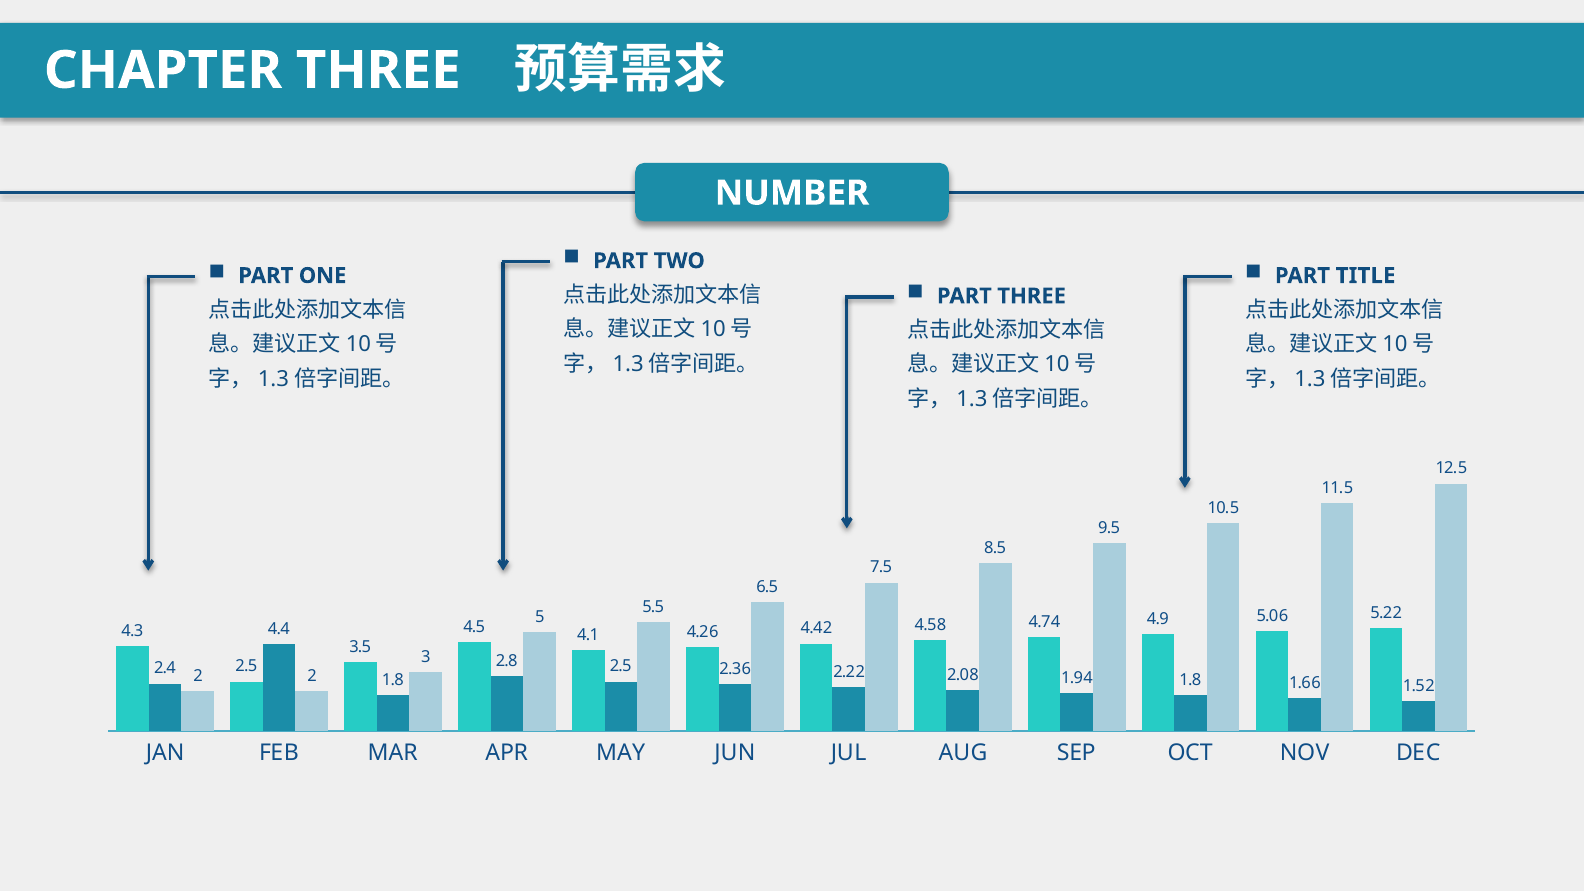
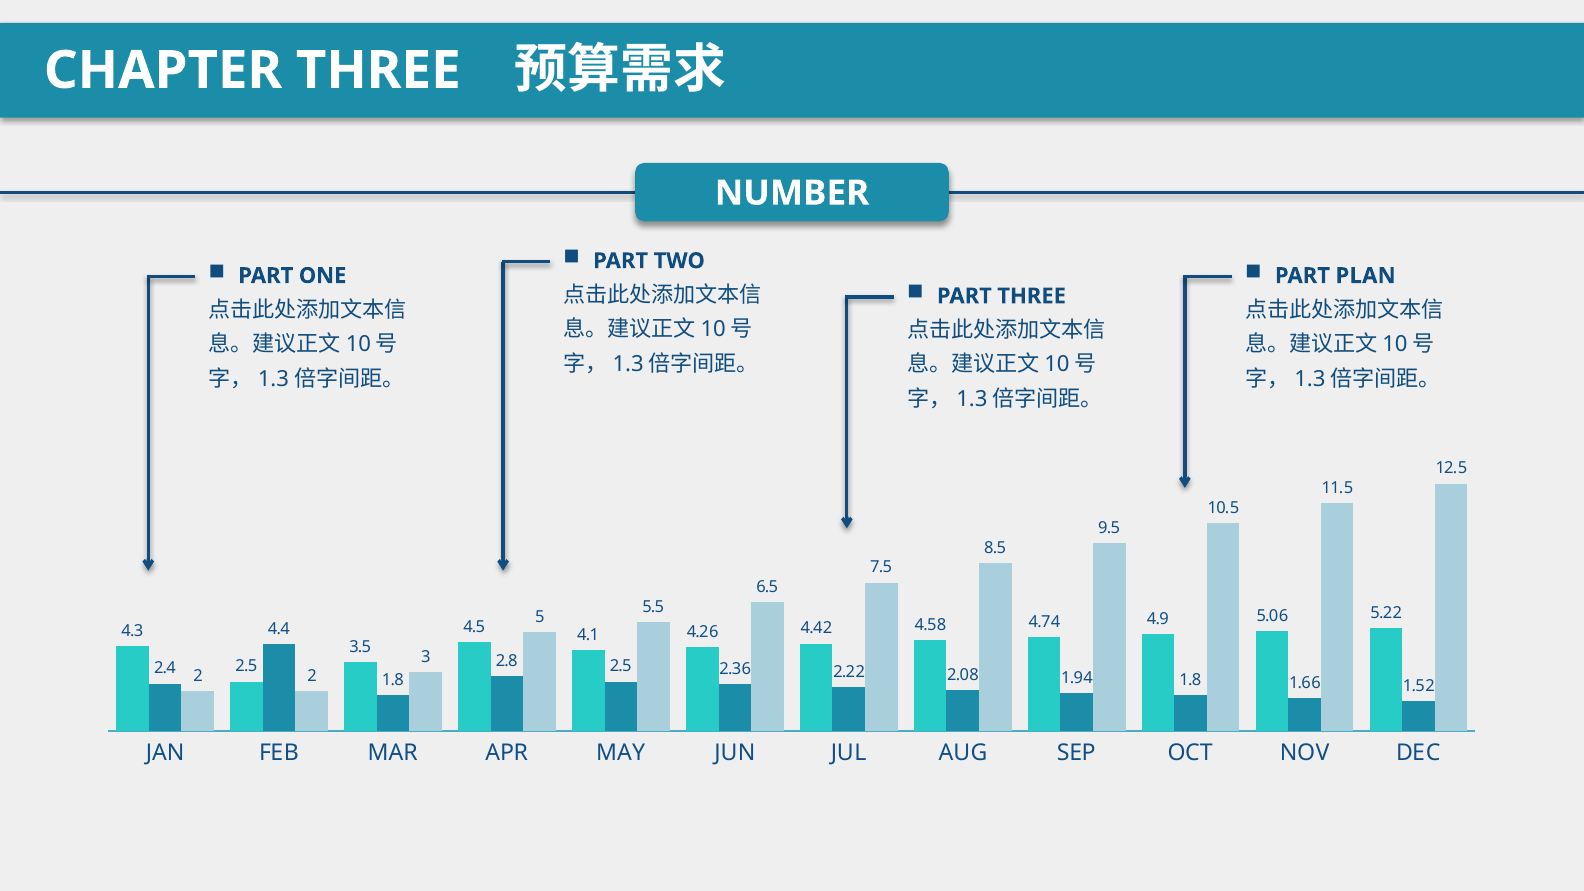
TITLE: TITLE -> PLAN
